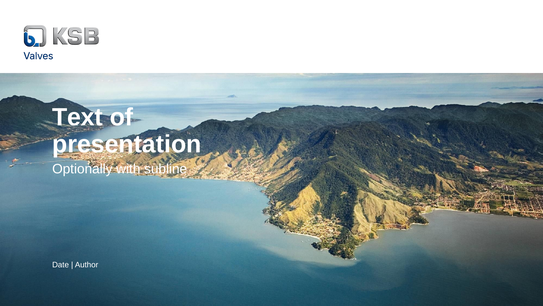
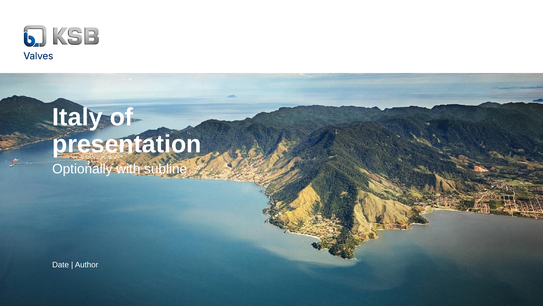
Text: Text -> Italy
